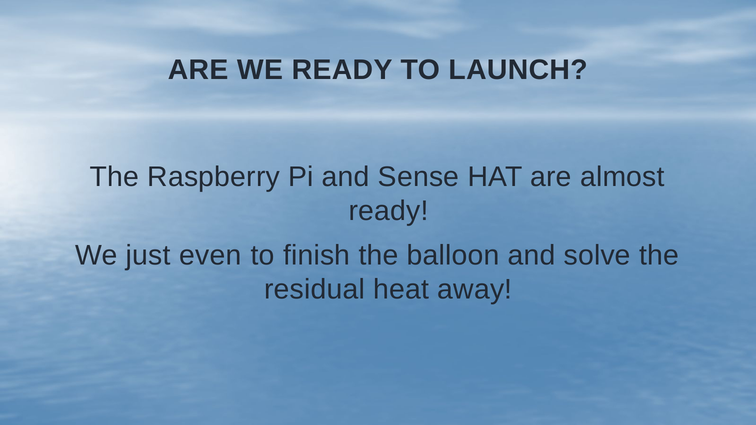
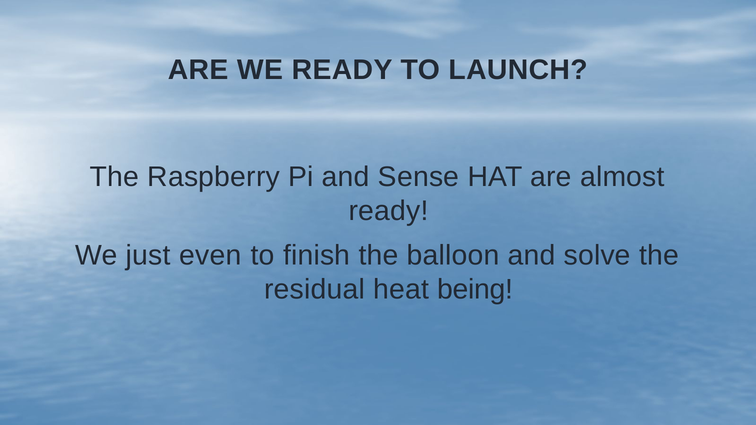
away: away -> being
